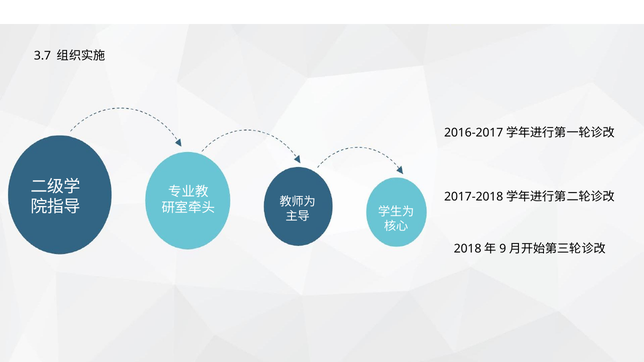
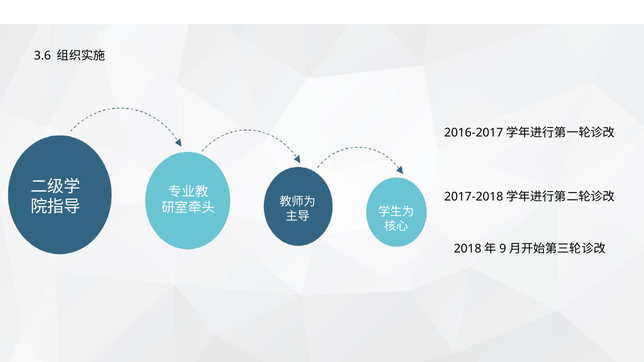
3.7: 3.7 -> 3.6
